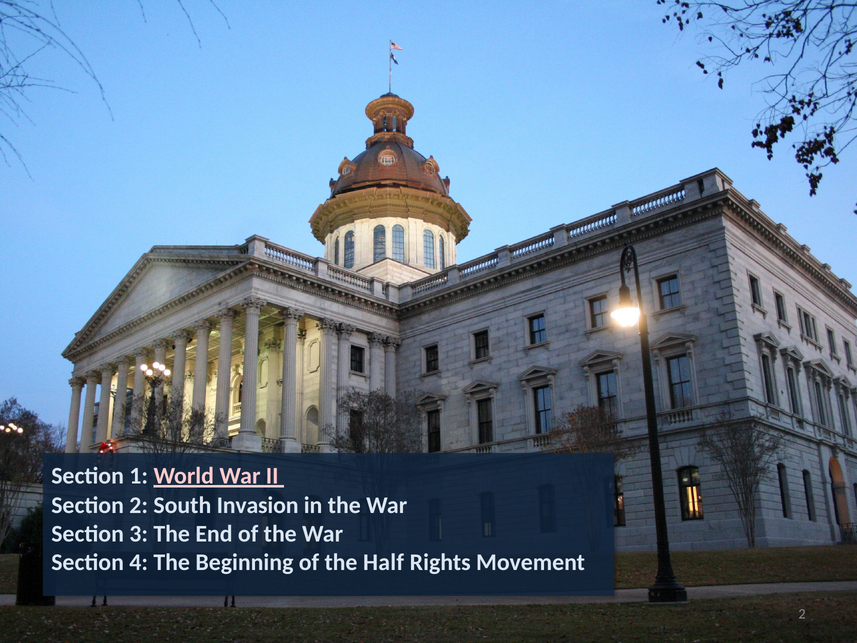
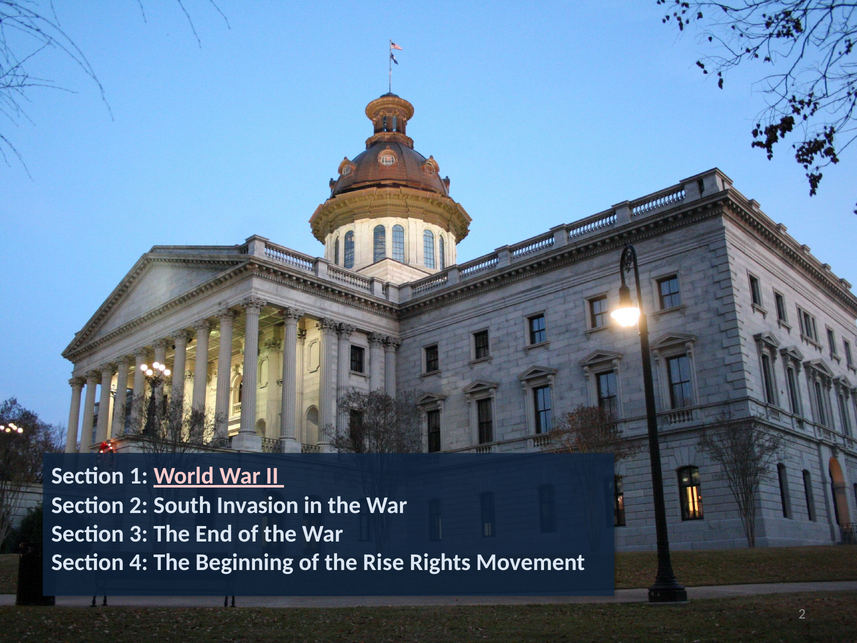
Half: Half -> Rise
